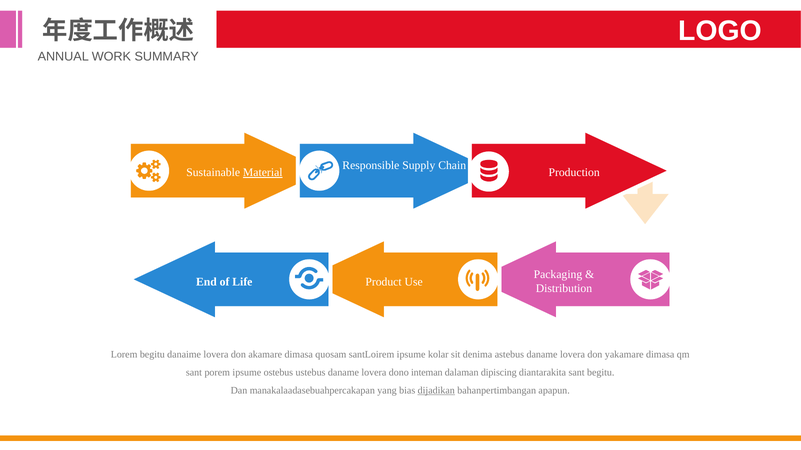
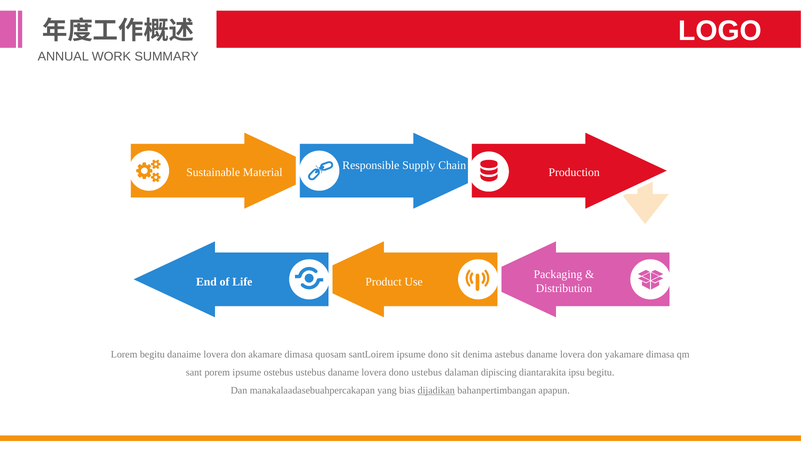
Material underline: present -> none
ipsume kolar: kolar -> dono
dono inteman: inteman -> ustebus
diantarakita sant: sant -> ipsu
